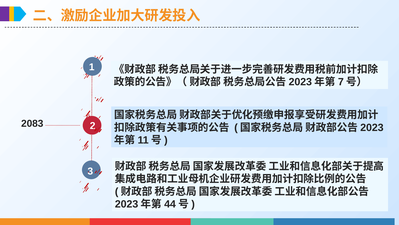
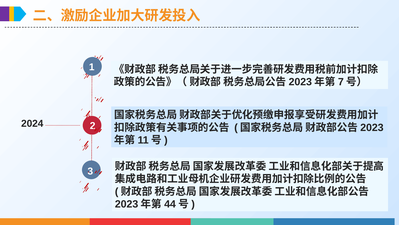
2083: 2083 -> 2024
